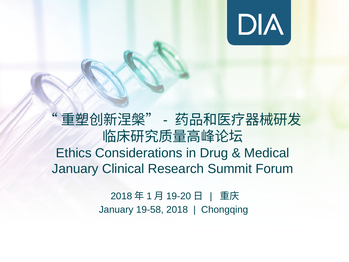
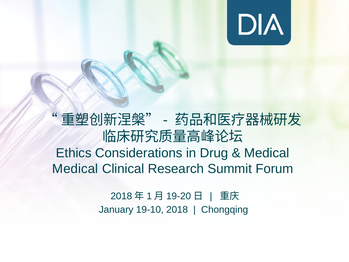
January at (75, 169): January -> Medical
19-58: 19-58 -> 19-10
